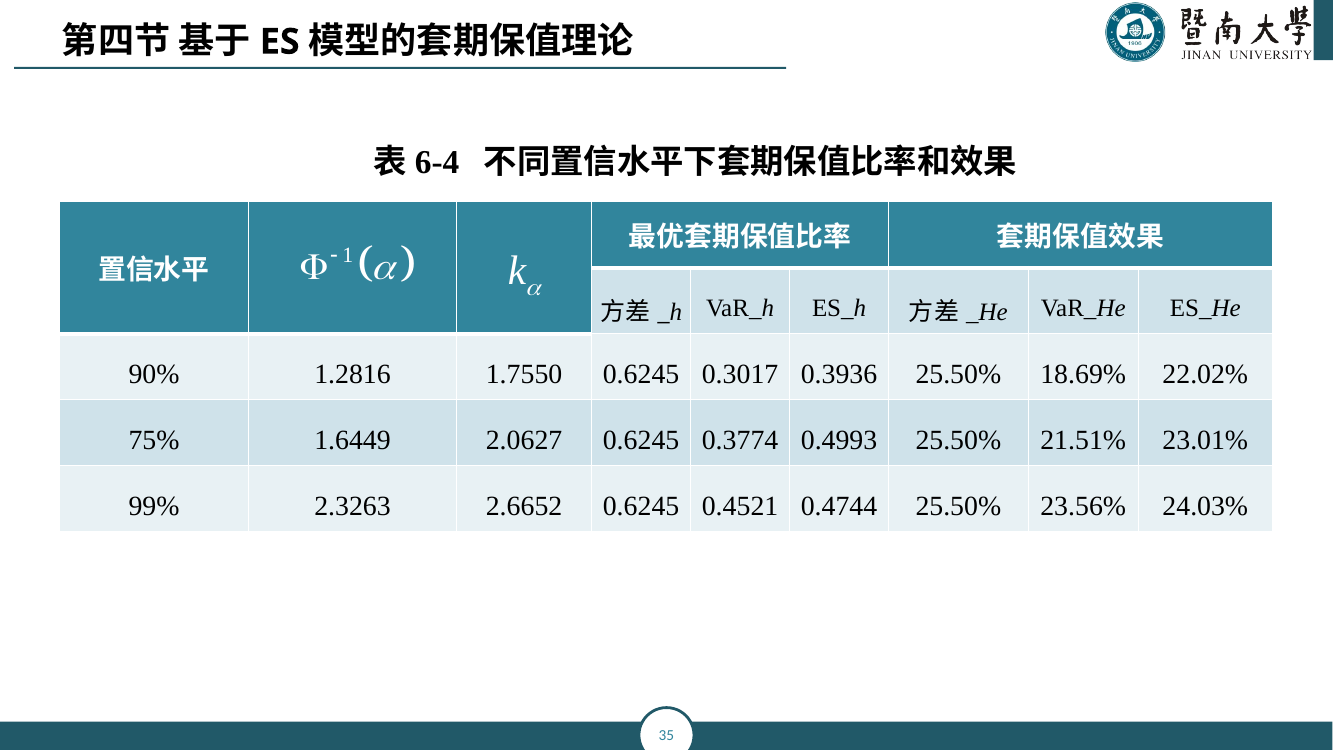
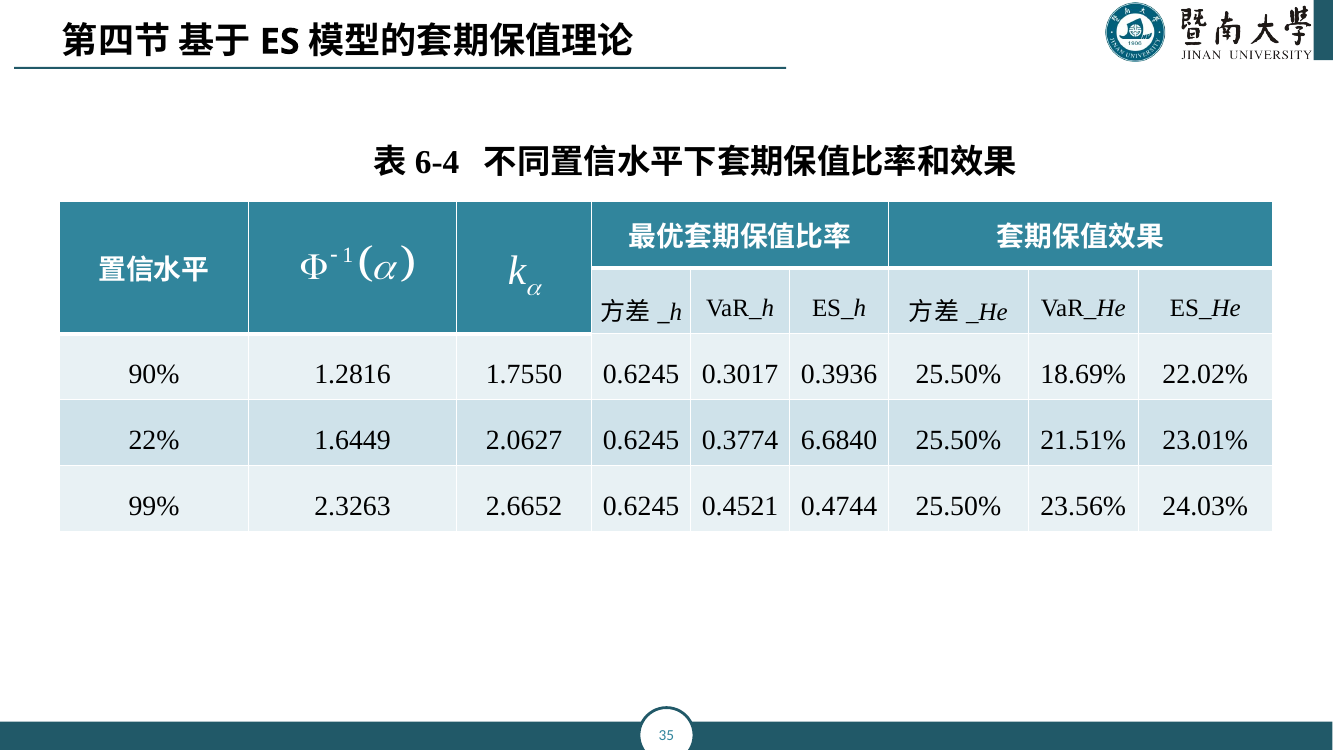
75%: 75% -> 22%
0.4993: 0.4993 -> 6.6840
